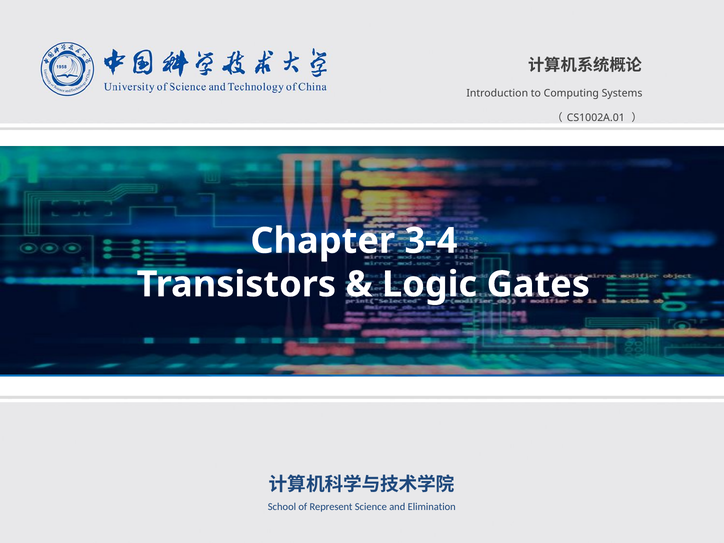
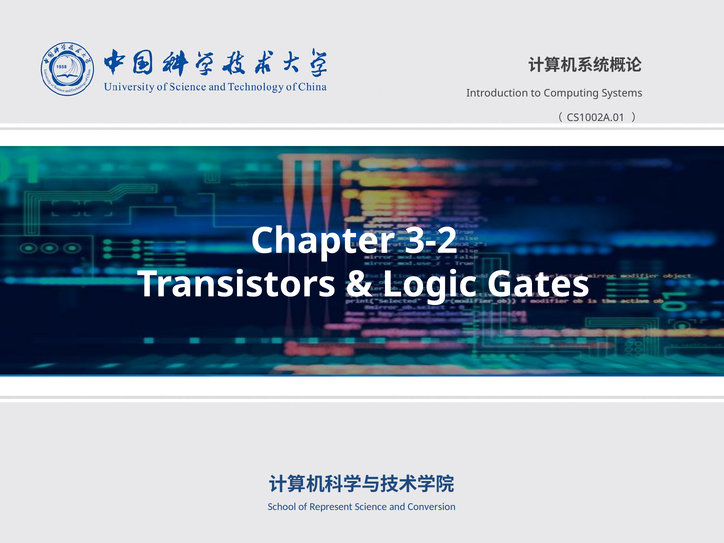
3-4: 3-4 -> 3-2
Elimination: Elimination -> Conversion
